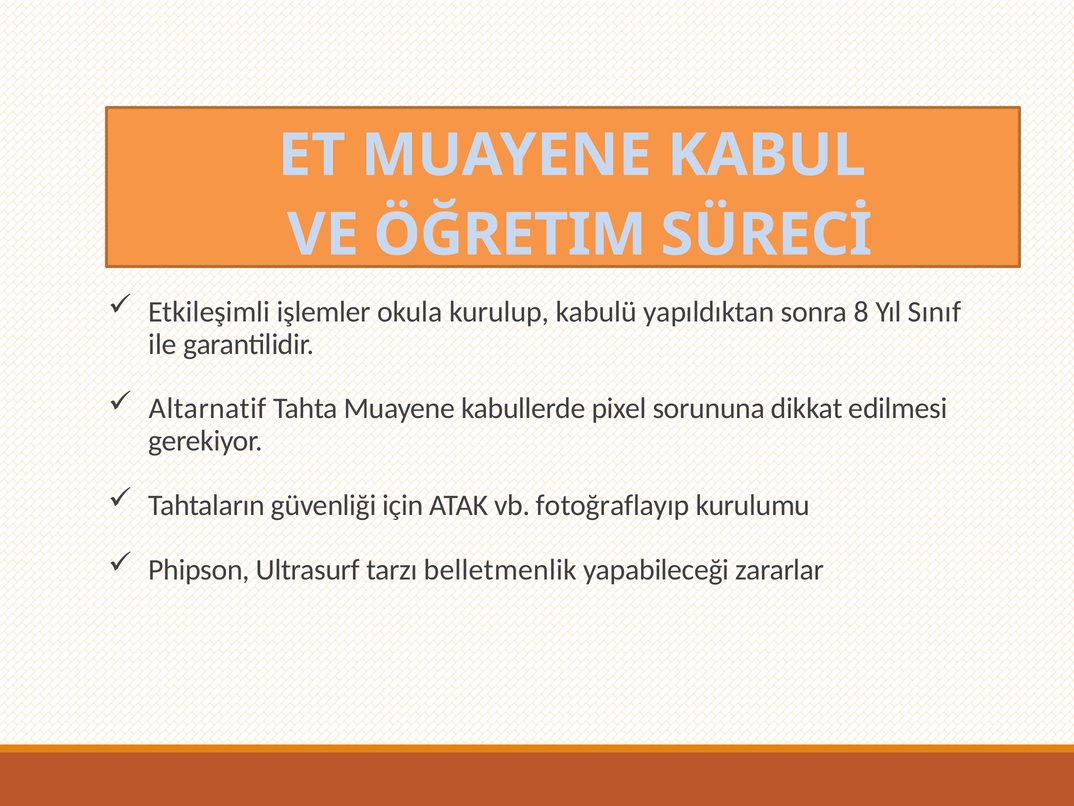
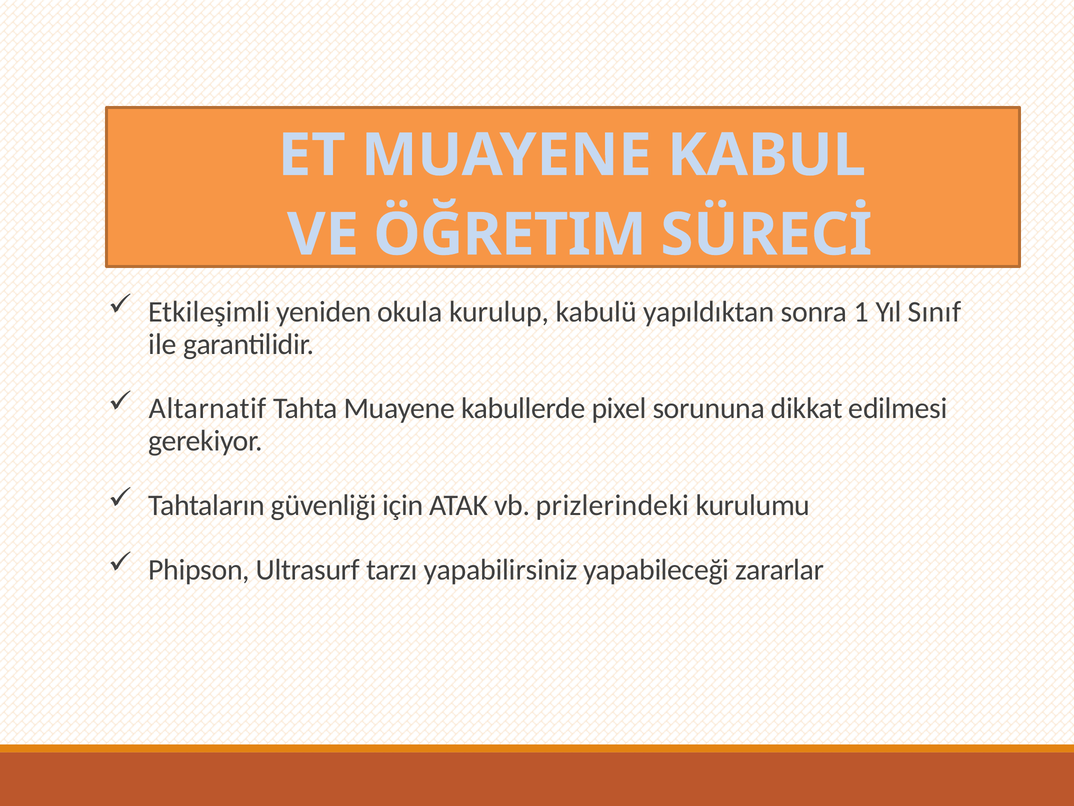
işlemler: işlemler -> yeniden
8: 8 -> 1
fotoğraflayıp: fotoğraflayıp -> prizlerindeki
belletmenlik: belletmenlik -> yapabilirsiniz
